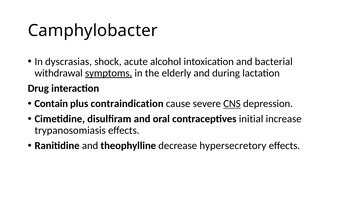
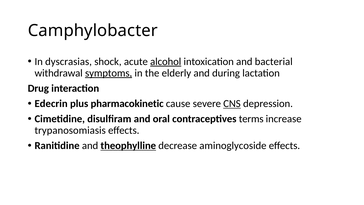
alcohol underline: none -> present
Contain: Contain -> Edecrin
contraindication: contraindication -> pharmacokinetic
initial: initial -> terms
theophylline underline: none -> present
hypersecretory: hypersecretory -> aminoglycoside
